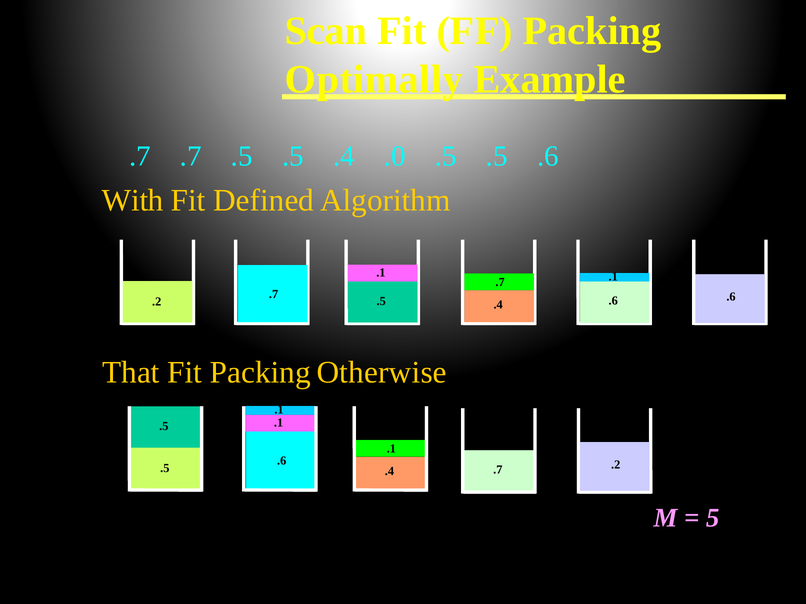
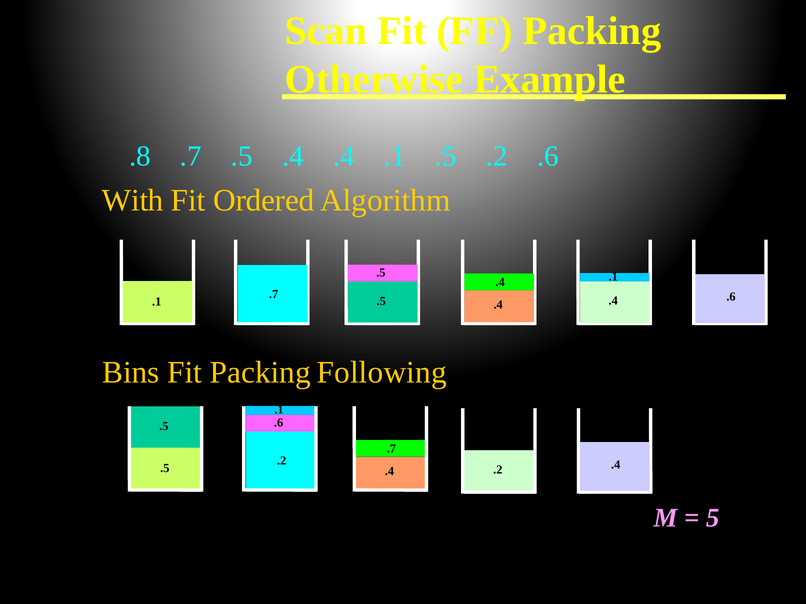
Optimally: Optimally -> Otherwise
.7 at (140, 156): .7 -> .8
.7 .5 .5: .5 -> .4
.0 at (395, 156): .0 -> .1
.5 at (497, 156): .5 -> .2
Defined: Defined -> Ordered
.1 at (381, 273): .1 -> .5
.7 at (500, 283): .7 -> .4
.6 at (613, 301): .6 -> .4
.2 at (157, 302): .2 -> .1
That: That -> Bins
Otherwise: Otherwise -> Following
.1 at (279, 423): .1 -> .6
.1 at (391, 449): .1 -> .7
.6 at (282, 461): .6 -> .2
.2 at (616, 465): .2 -> .4
.7 at (498, 470): .7 -> .2
